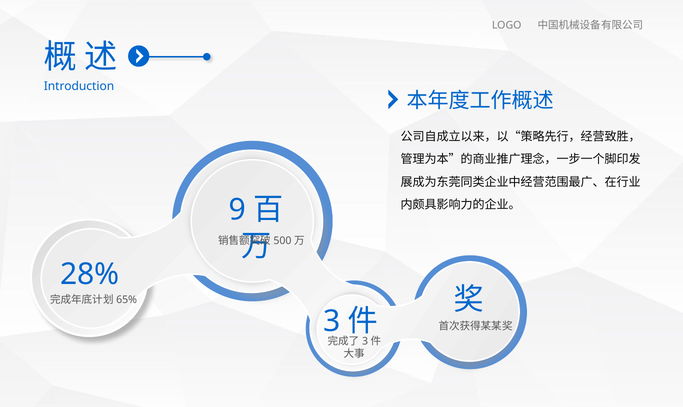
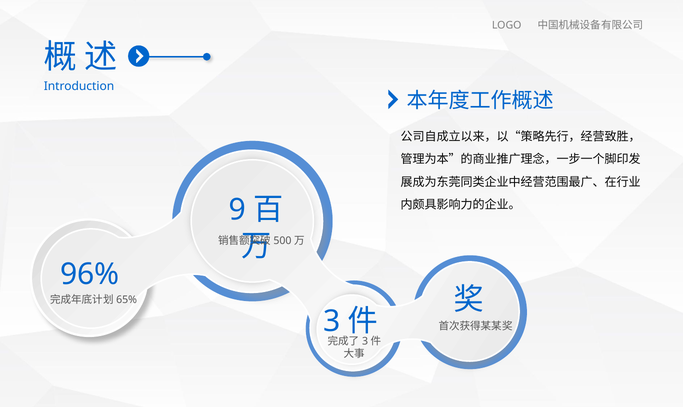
28%: 28% -> 96%
